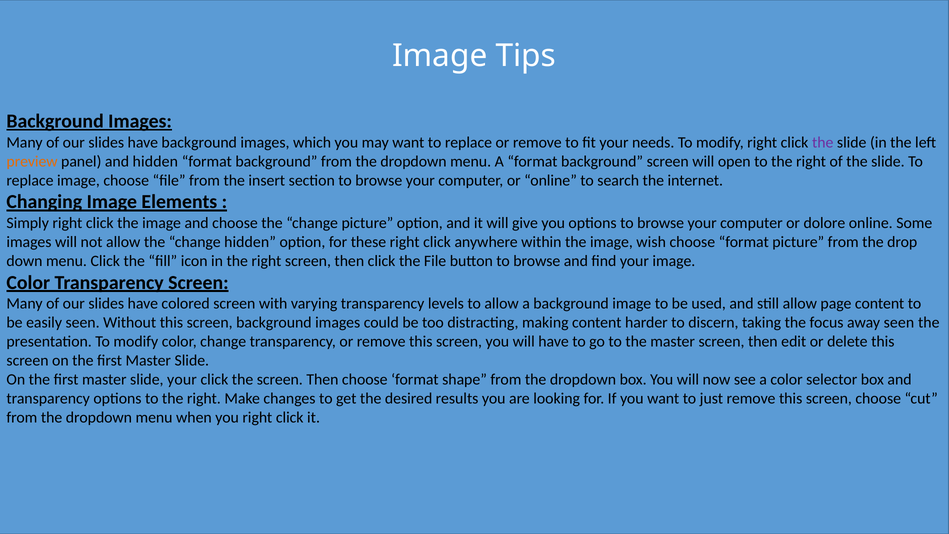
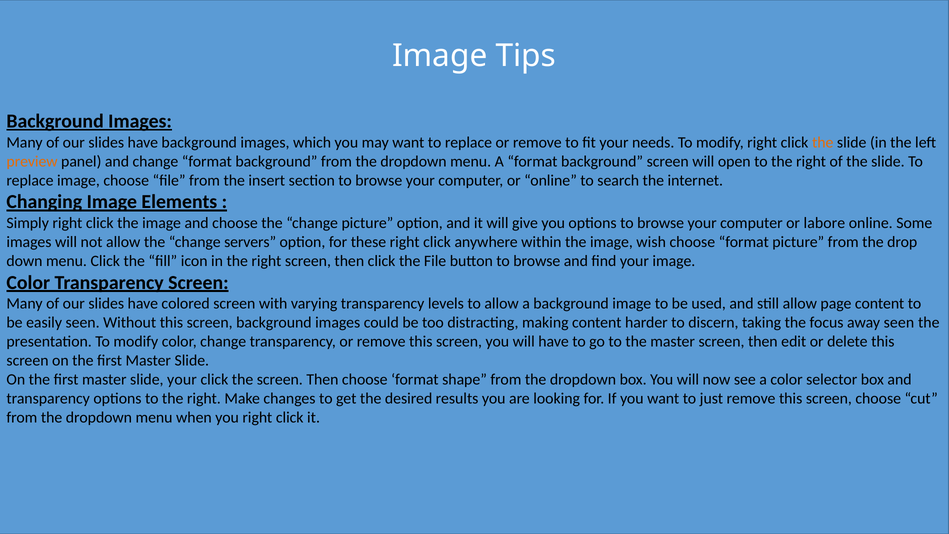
the at (823, 142) colour: purple -> orange
and hidden: hidden -> change
dolore: dolore -> labore
change hidden: hidden -> servers
